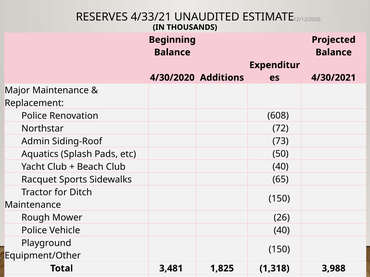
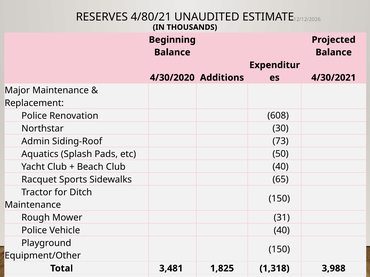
4/33/21: 4/33/21 -> 4/80/21
72 at (281, 129): 72 -> 30
26: 26 -> 31
